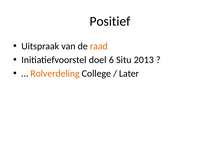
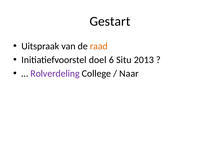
Positief: Positief -> Gestart
Rolverdeling colour: orange -> purple
Later: Later -> Naar
